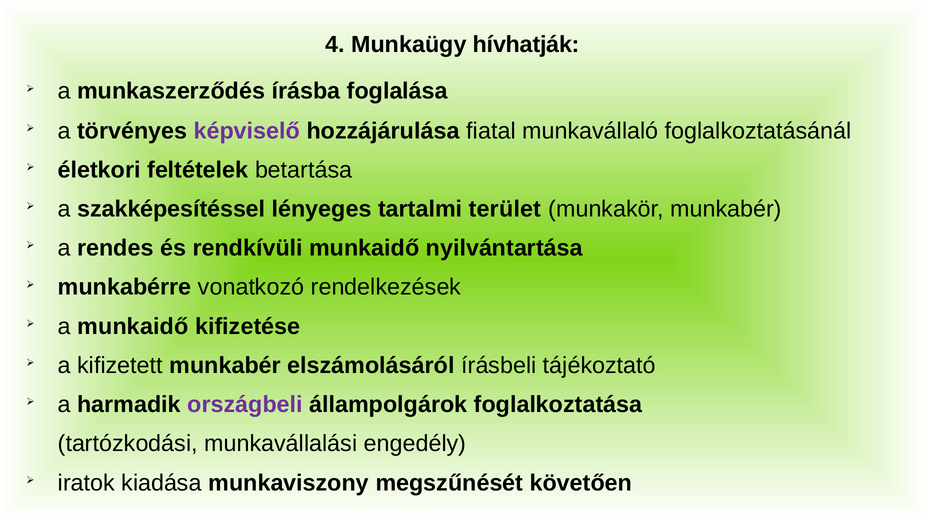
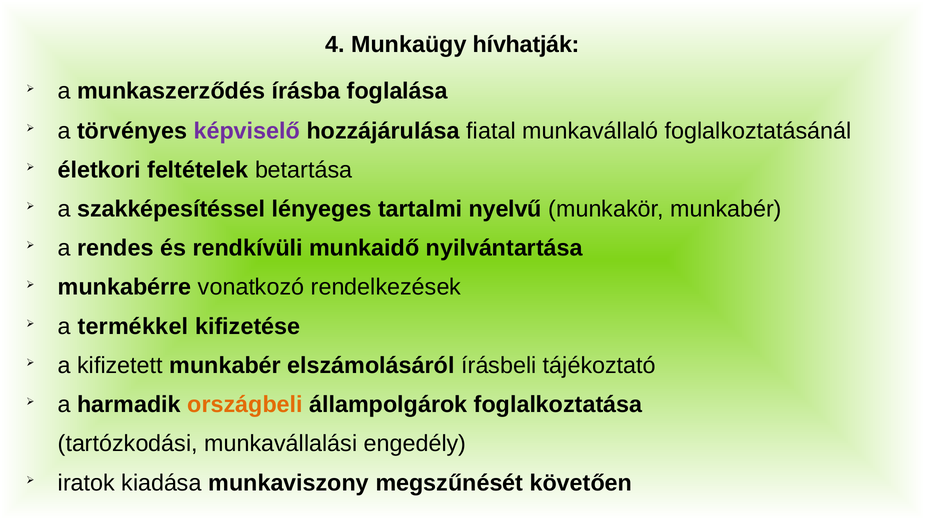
terület: terület -> nyelvű
a munkaidő: munkaidő -> termékkel
országbeli colour: purple -> orange
